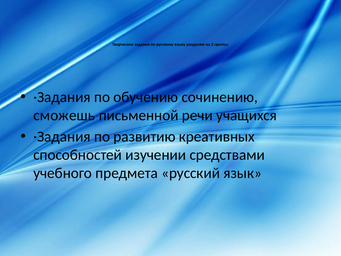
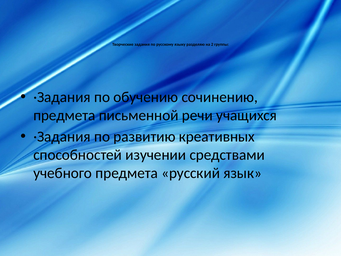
сможешь at (64, 115): сможешь -> предмета
